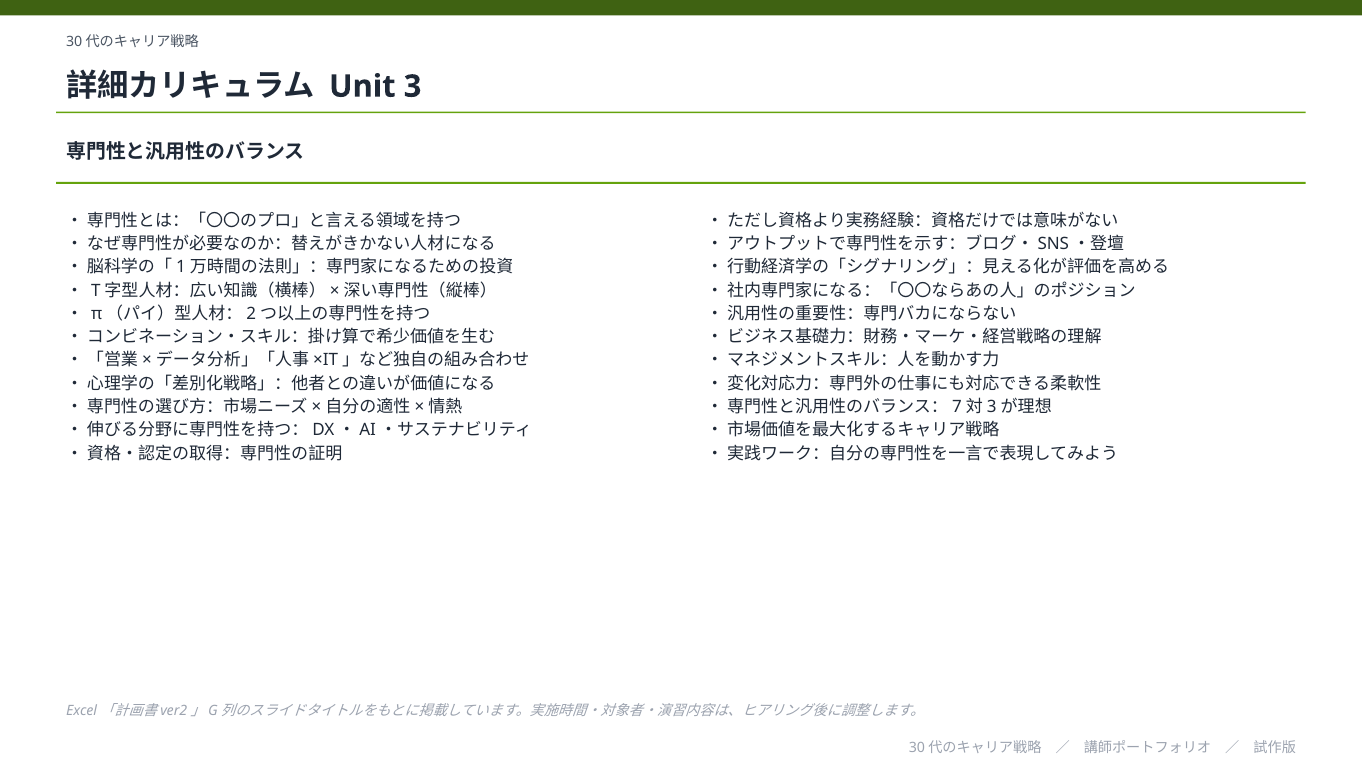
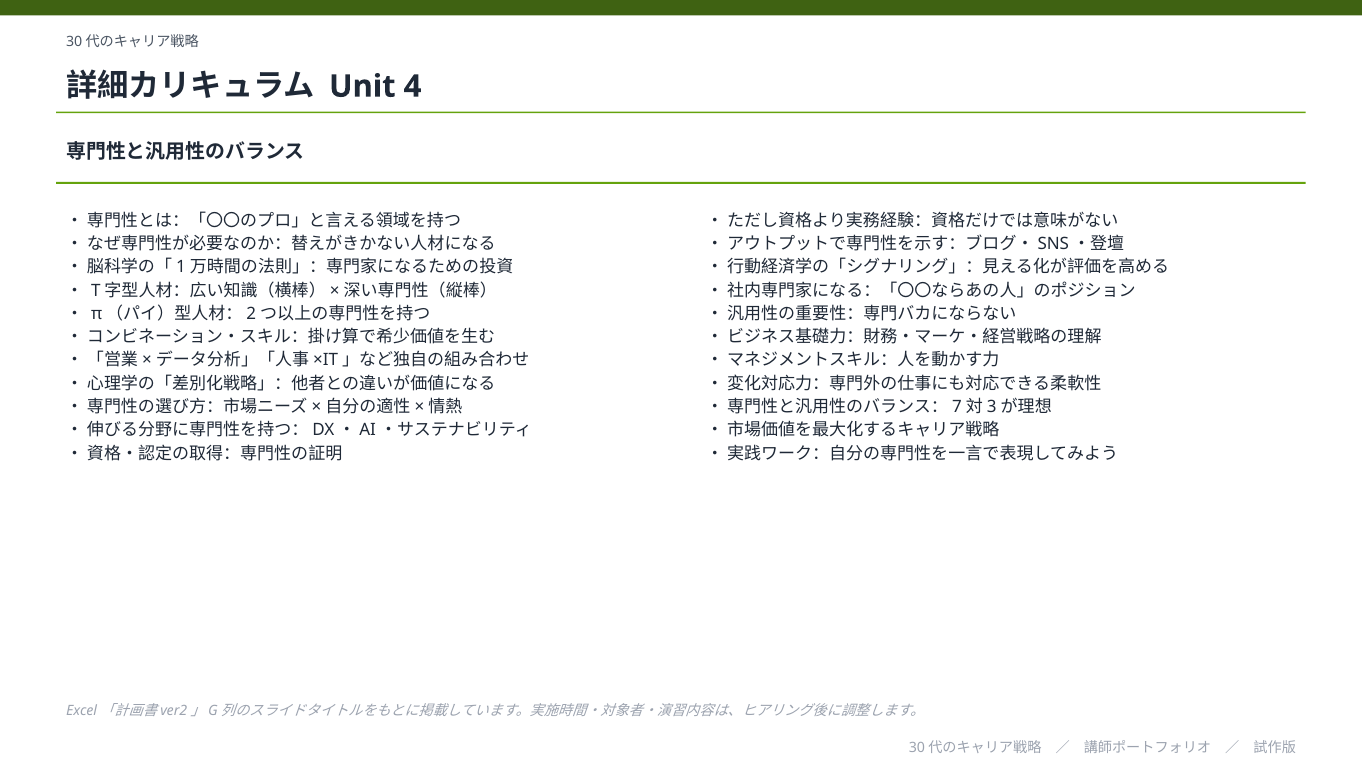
3: 3 -> 4
